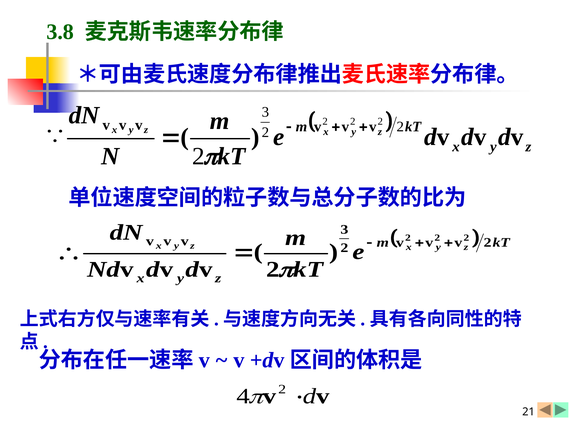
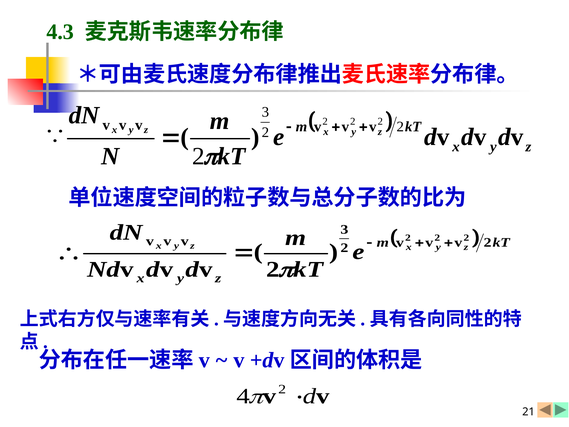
3.8: 3.8 -> 4.3
